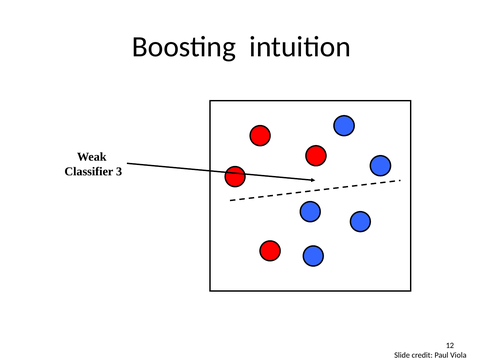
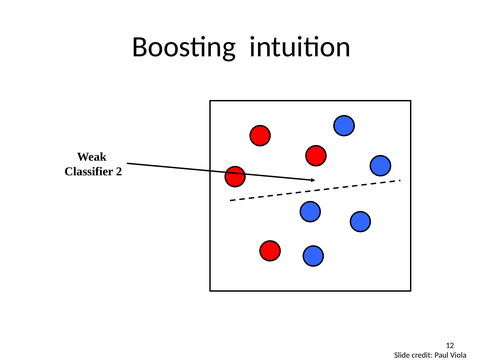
3: 3 -> 2
